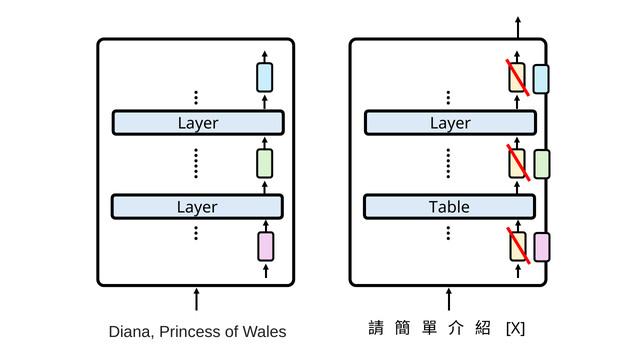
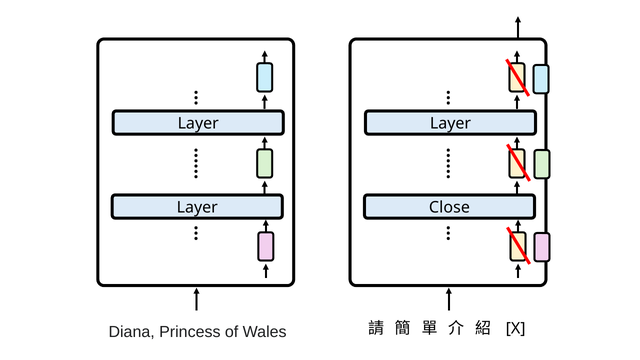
Table: Table -> Close
